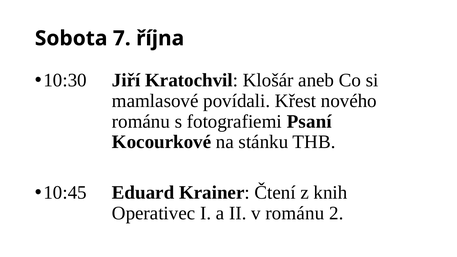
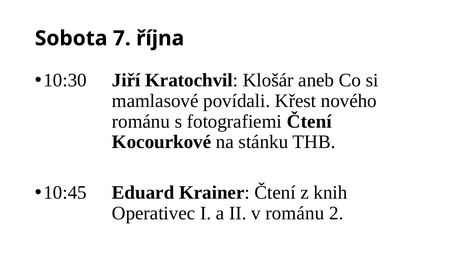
fotografiemi Psaní: Psaní -> Čtení
